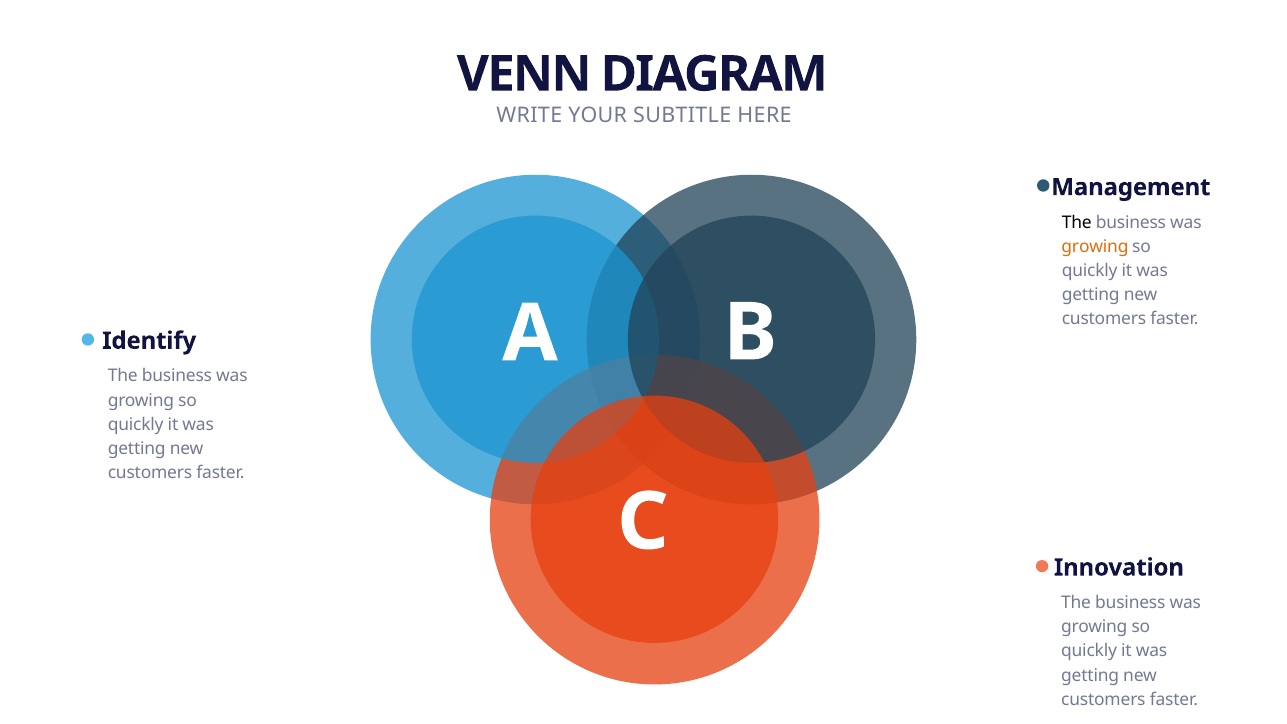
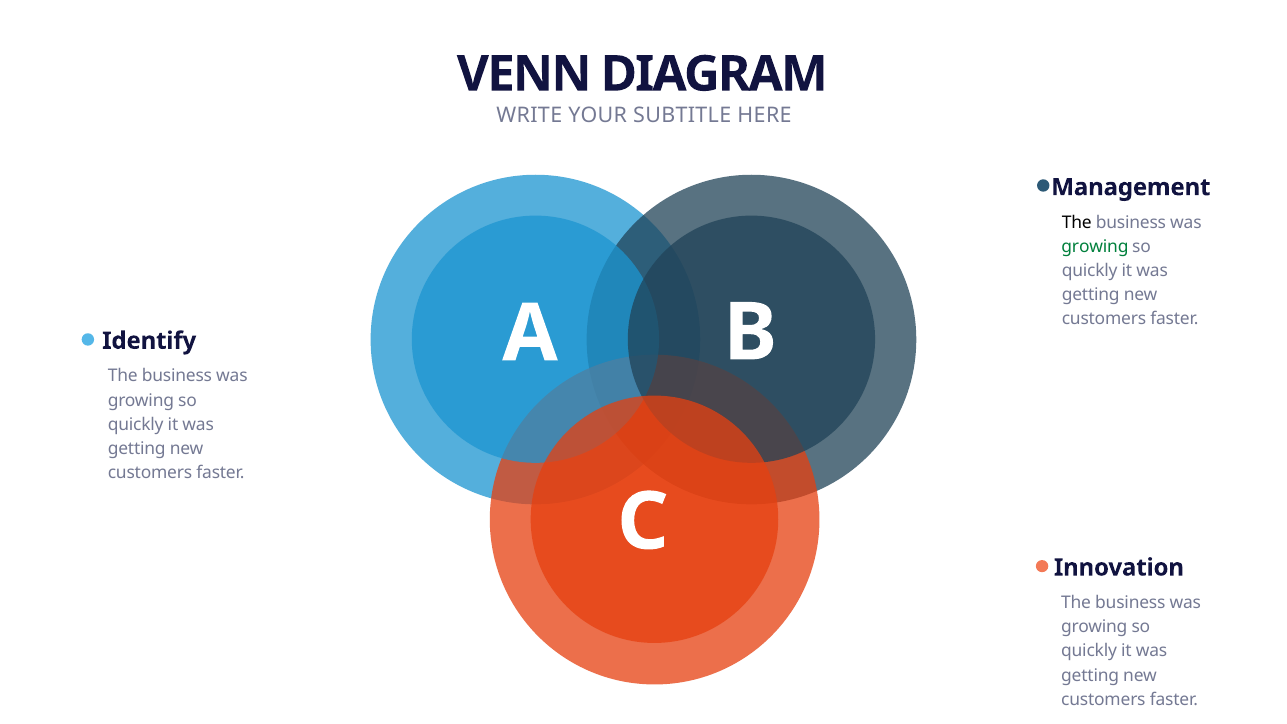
growing at (1095, 247) colour: orange -> green
